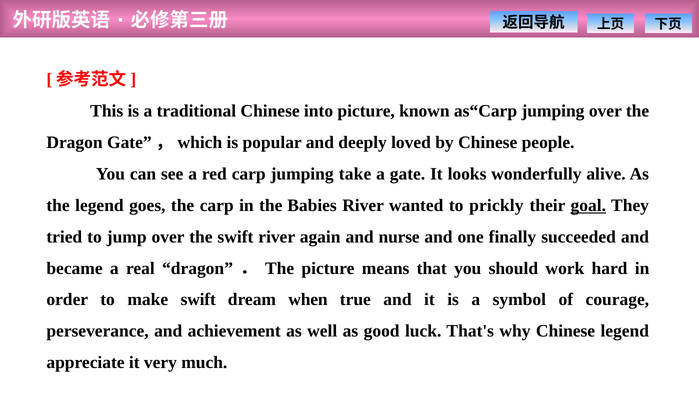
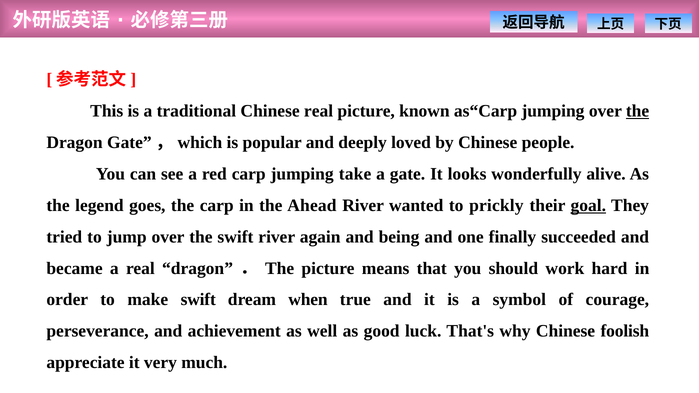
Chinese into: into -> real
the at (638, 111) underline: none -> present
Babies: Babies -> Ahead
nurse: nurse -> being
Chinese legend: legend -> foolish
